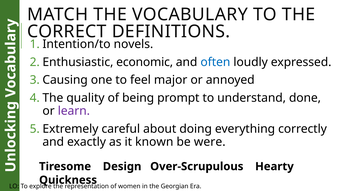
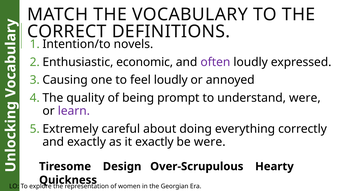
often colour: blue -> purple
feel major: major -> loudly
understand done: done -> were
it known: known -> exactly
